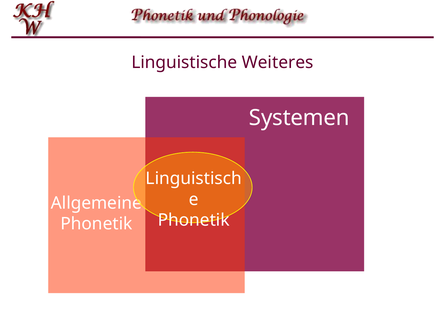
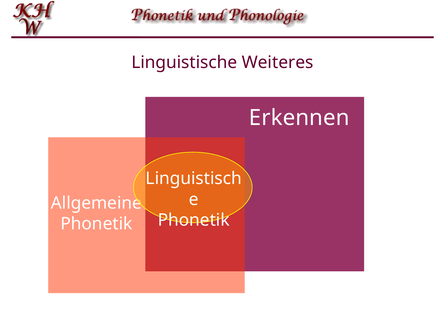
Systemen: Systemen -> Erkennen
